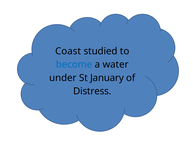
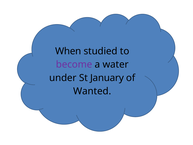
Coast: Coast -> When
become colour: blue -> purple
Distress: Distress -> Wanted
